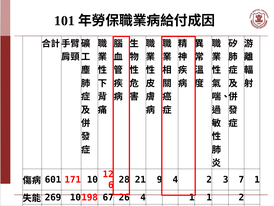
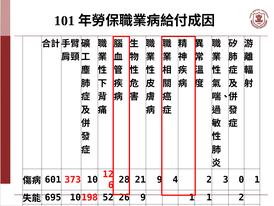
7: 7 -> 0
171: 171 -> 373
269: 269 -> 695
67: 67 -> 52
4 at (143, 197): 4 -> 9
